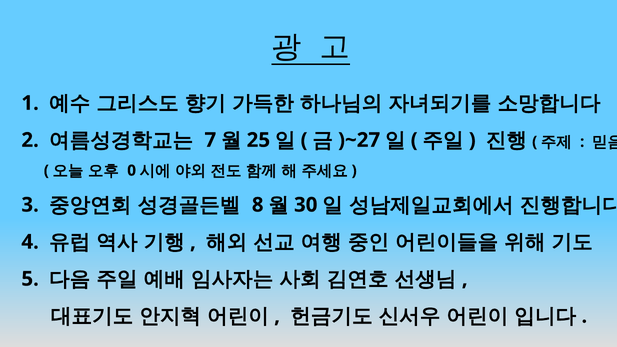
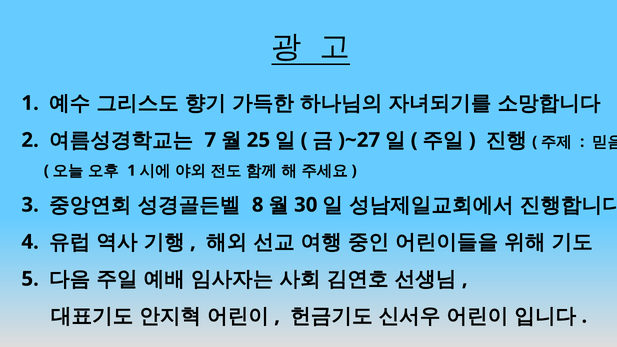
0 at (132, 171): 0 -> 1
